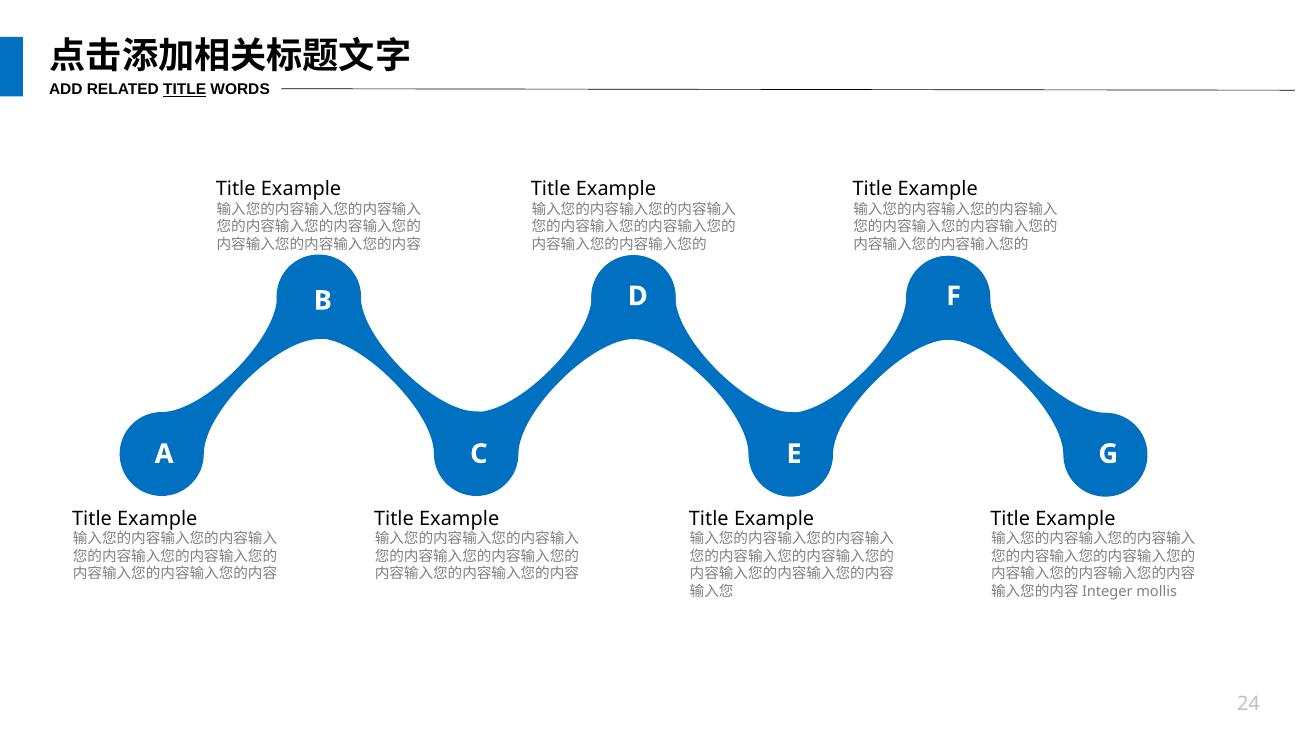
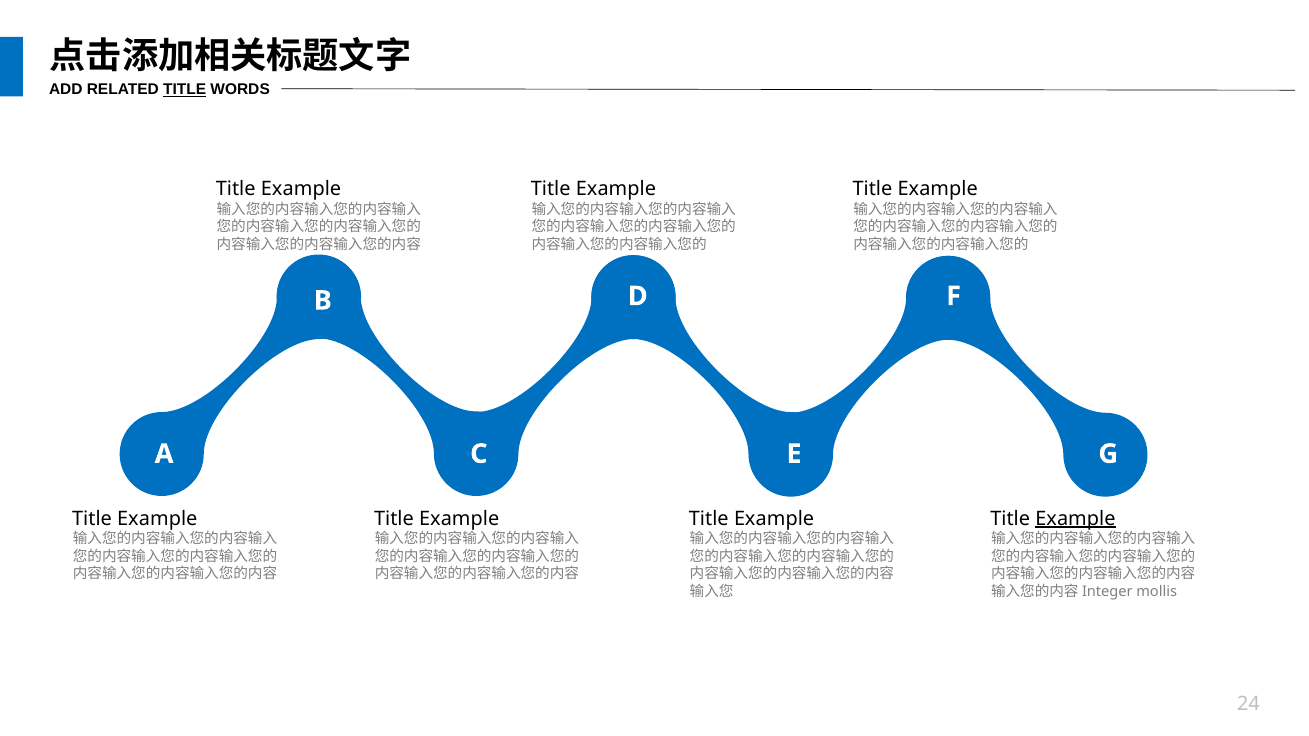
Example at (1075, 519) underline: none -> present
